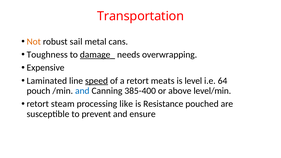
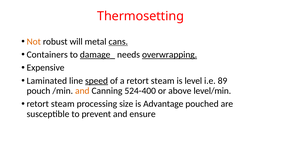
Transportation: Transportation -> Thermosetting
sail: sail -> will
cans underline: none -> present
Toughness: Toughness -> Containers
overwrapping underline: none -> present
a retort meats: meats -> steam
64: 64 -> 89
and at (82, 91) colour: blue -> orange
385-400: 385-400 -> 524-400
like: like -> size
Resistance: Resistance -> Advantage
